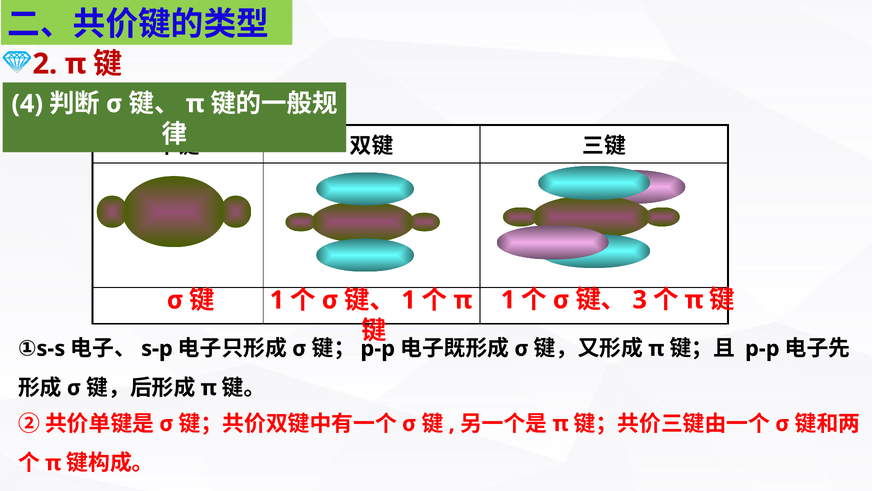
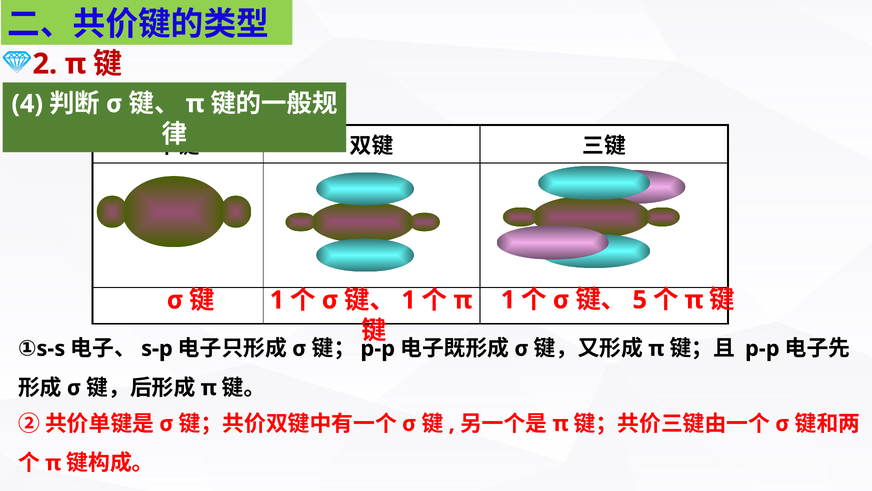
3: 3 -> 5
